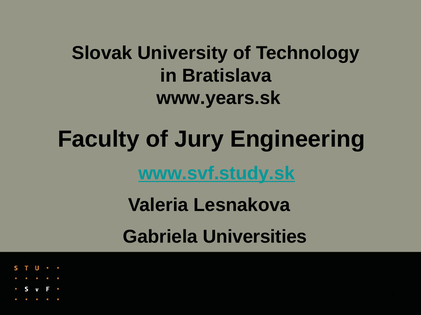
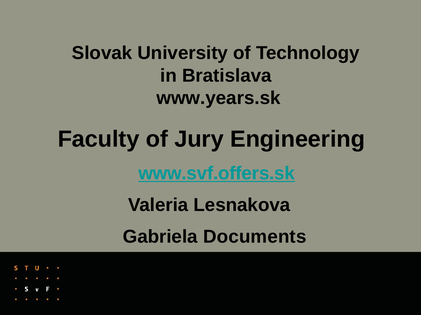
www.svf.study.sk: www.svf.study.sk -> www.svf.offers.sk
Universities: Universities -> Documents
